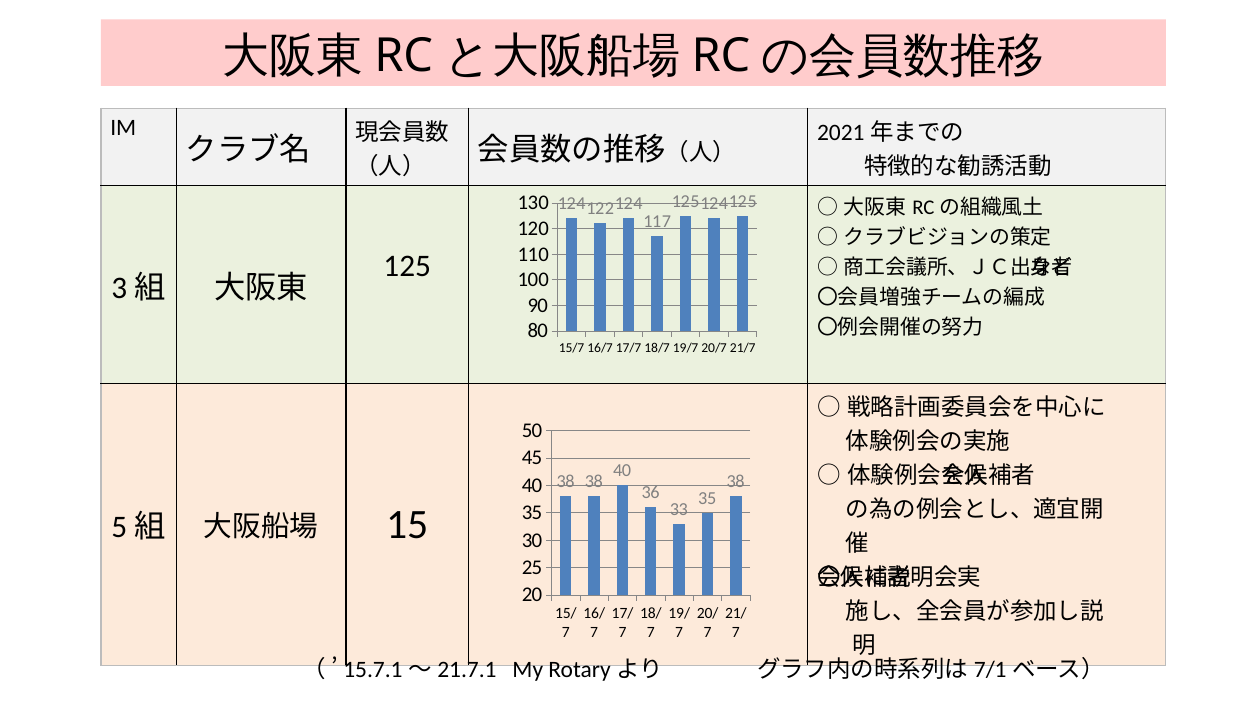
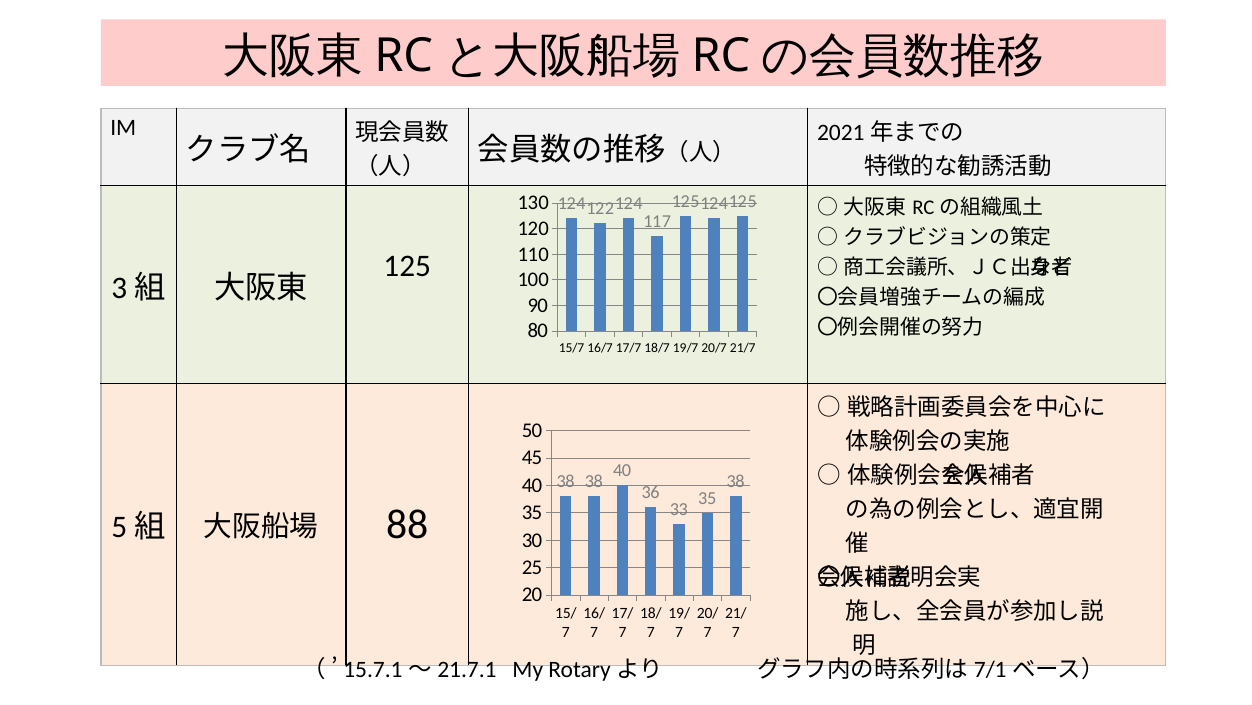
15: 15 -> 88
